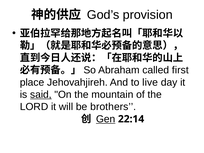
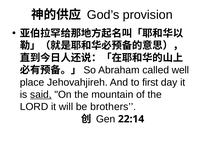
first: first -> well
live: live -> first
Gen underline: present -> none
